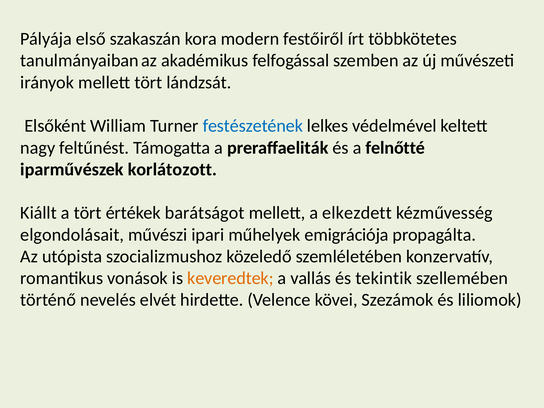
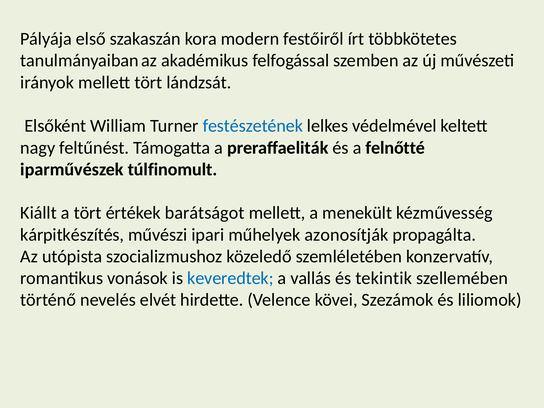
korlátozott: korlátozott -> túlfinomult
elkezdett: elkezdett -> menekült
elgondolásait: elgondolásait -> kárpitkészítés
emigrációja: emigrációja -> azonosítják
keveredtek colour: orange -> blue
